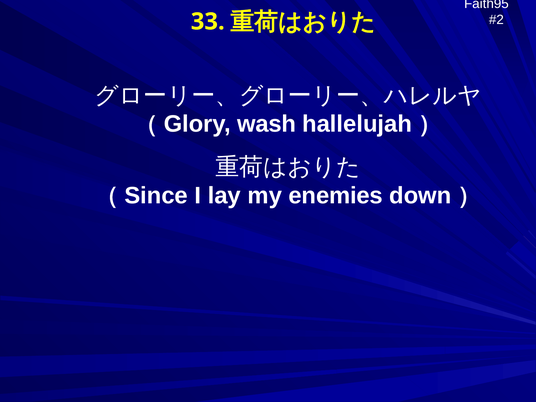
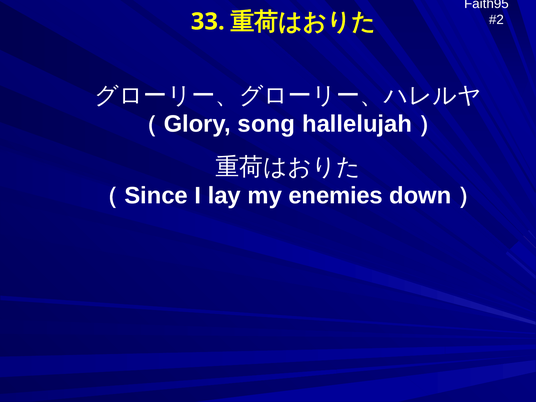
wash: wash -> song
